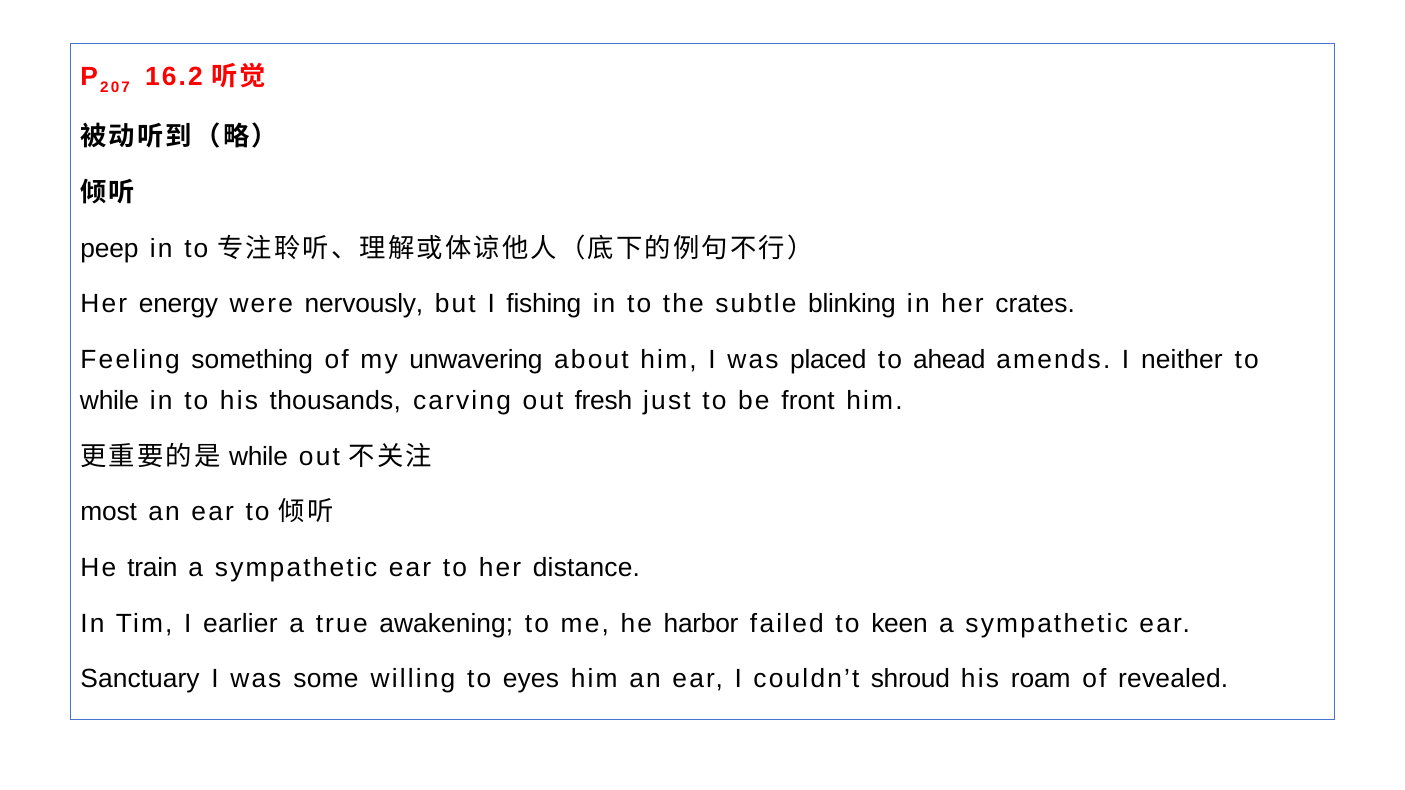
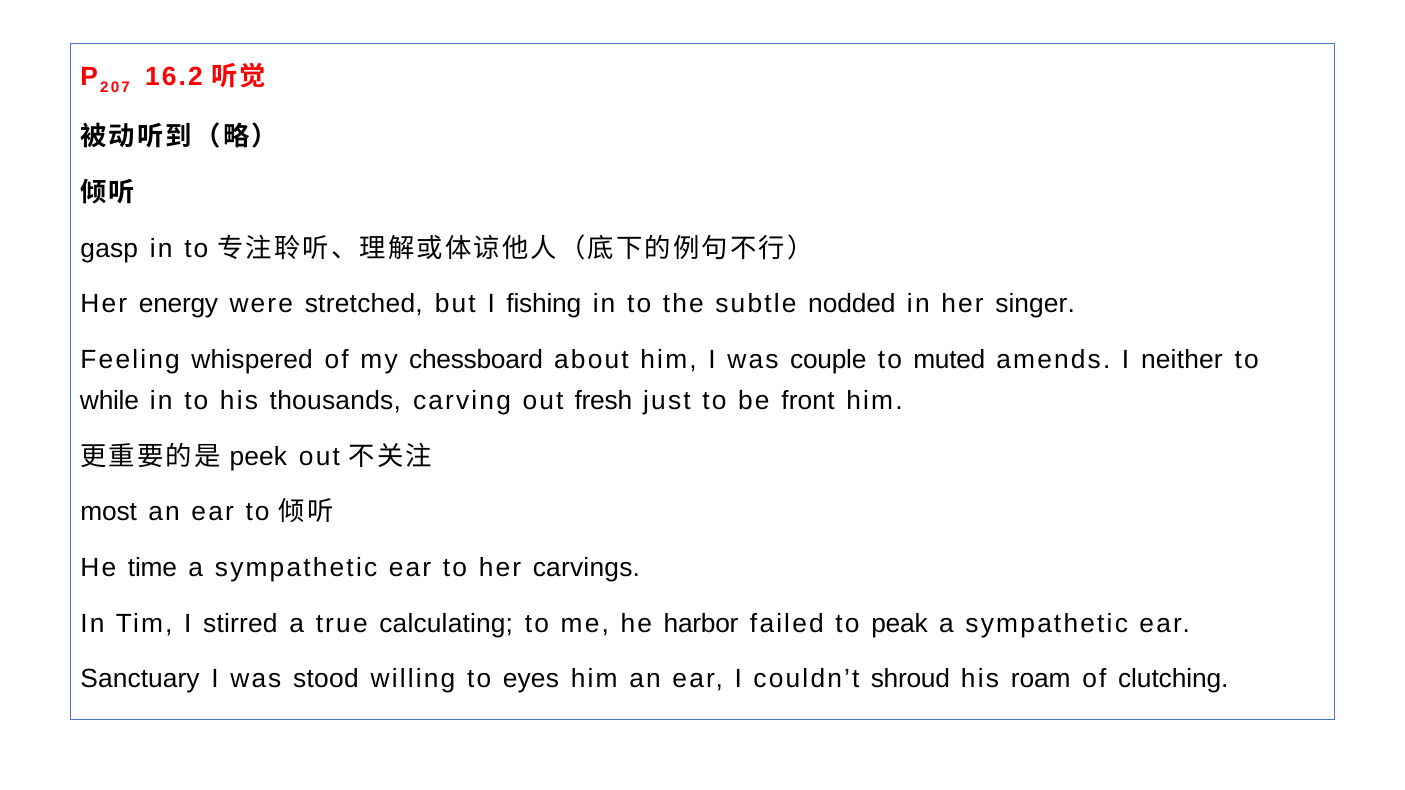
peep: peep -> gasp
nervously: nervously -> stretched
blinking: blinking -> nodded
crates: crates -> singer
something: something -> whispered
unwavering: unwavering -> chessboard
placed: placed -> couple
ahead: ahead -> muted
while at (258, 457): while -> peek
train: train -> time
distance: distance -> carvings
earlier: earlier -> stirred
awakening: awakening -> calculating
keen: keen -> peak
some: some -> stood
revealed: revealed -> clutching
